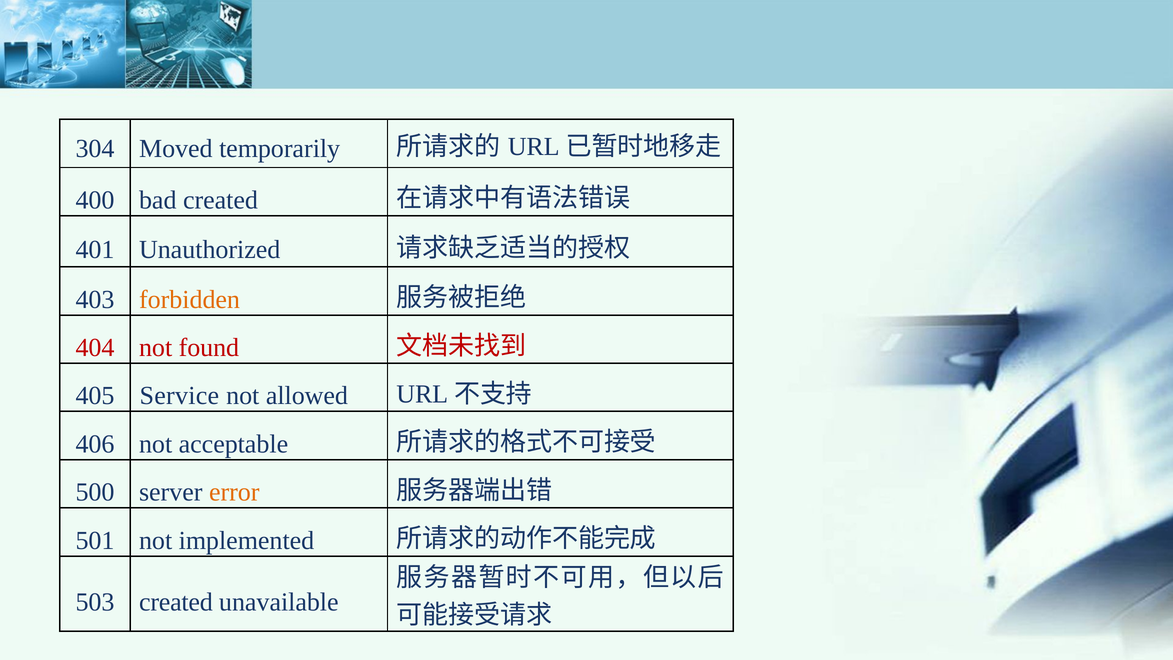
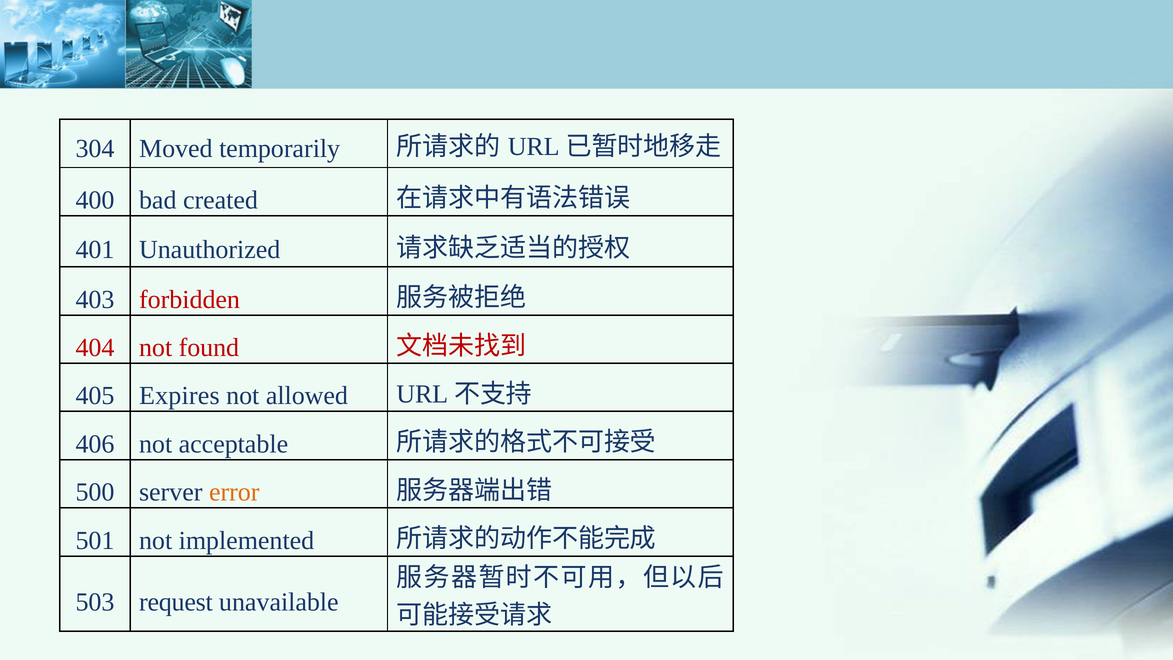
forbidden colour: orange -> red
Service: Service -> Expires
503 created: created -> request
